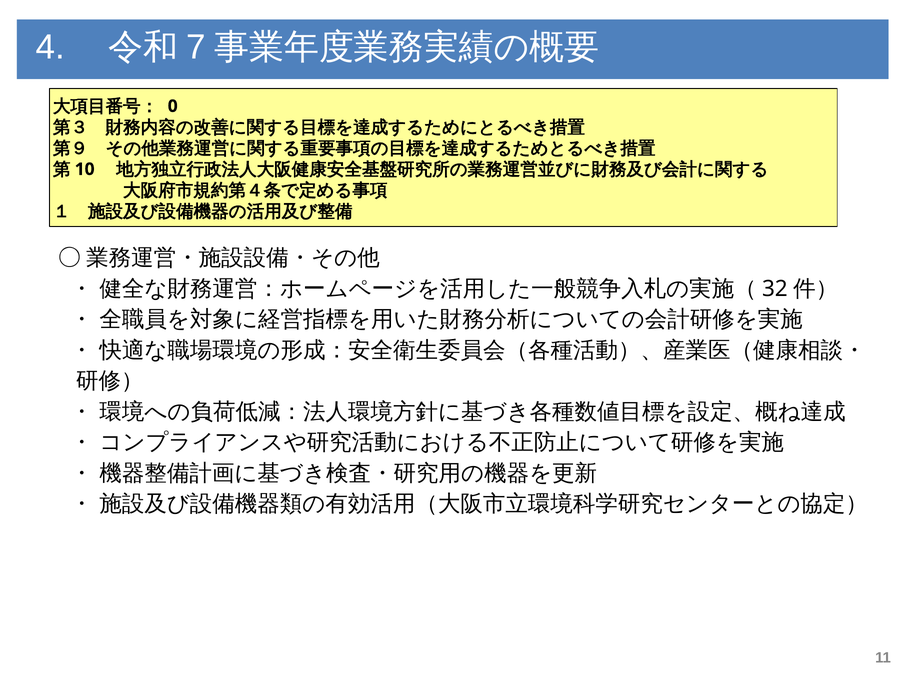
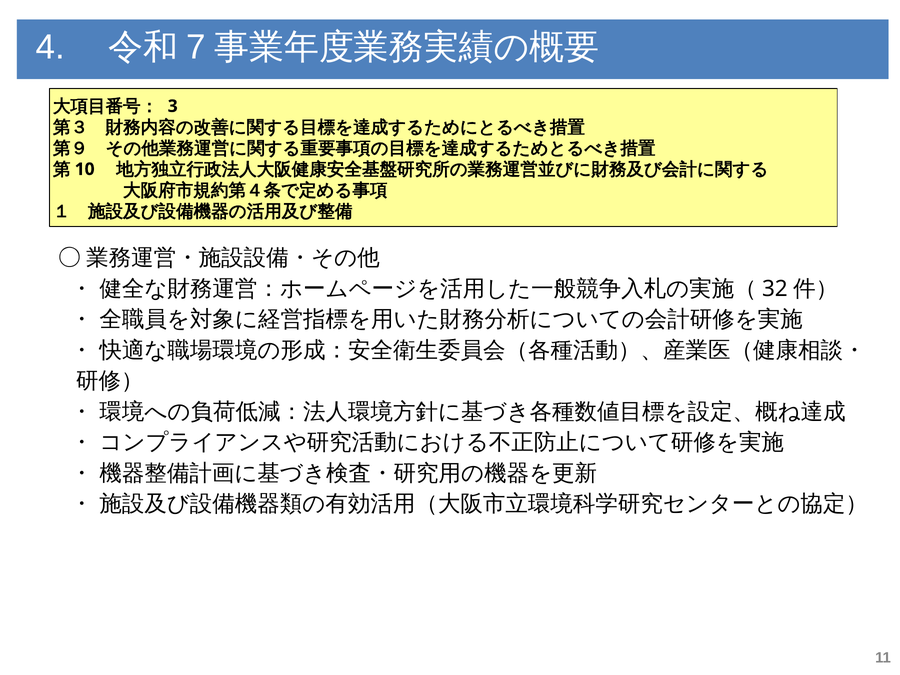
0: 0 -> 3
